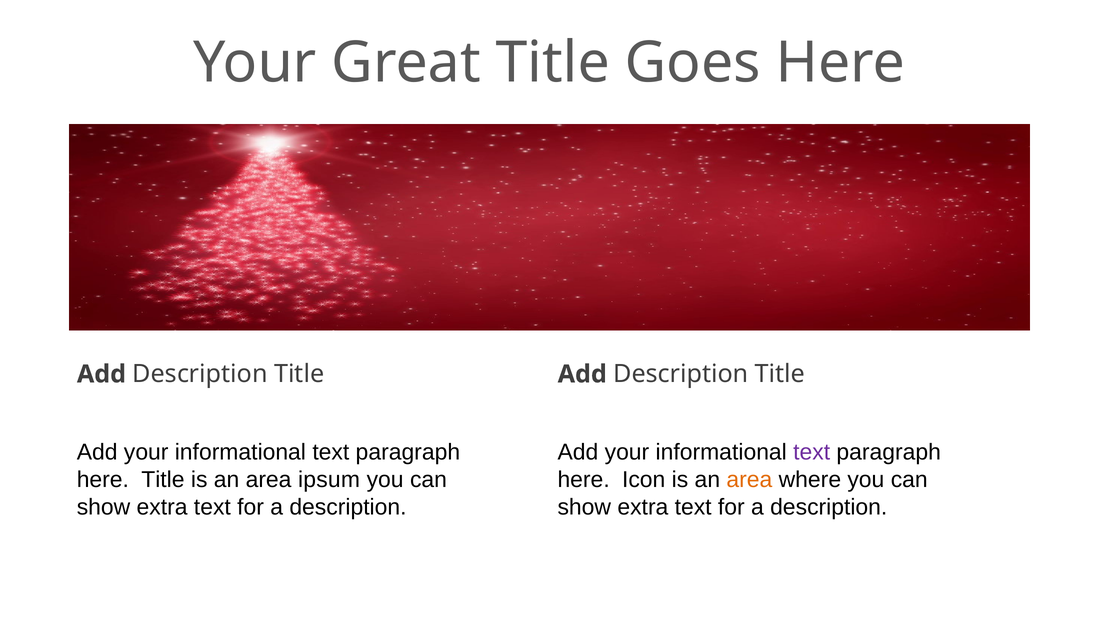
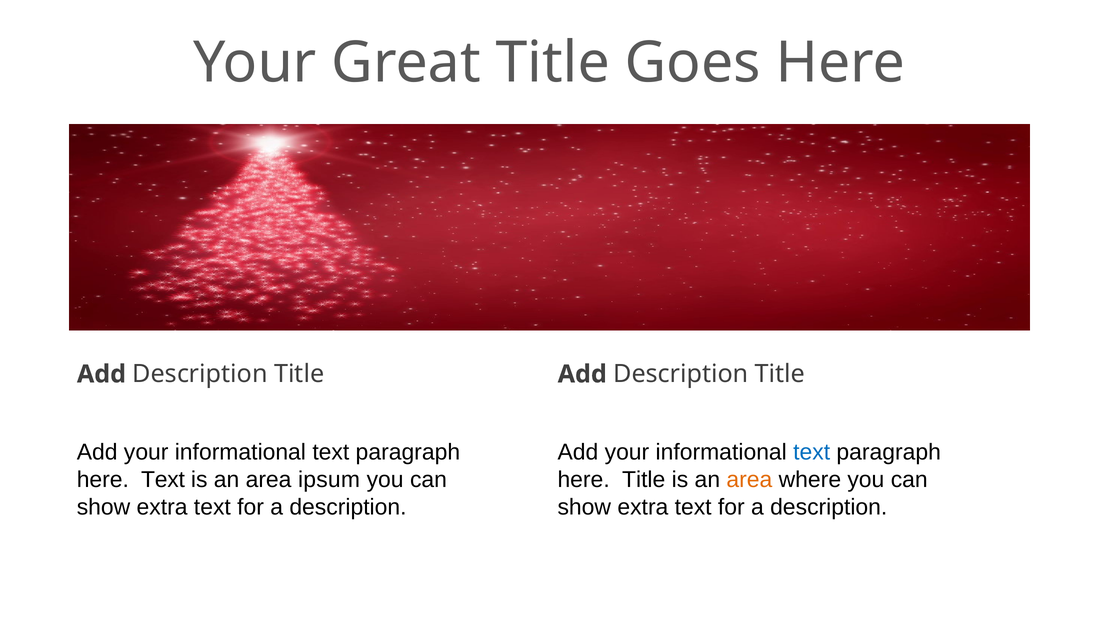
text at (812, 452) colour: purple -> blue
here Title: Title -> Text
here Icon: Icon -> Title
